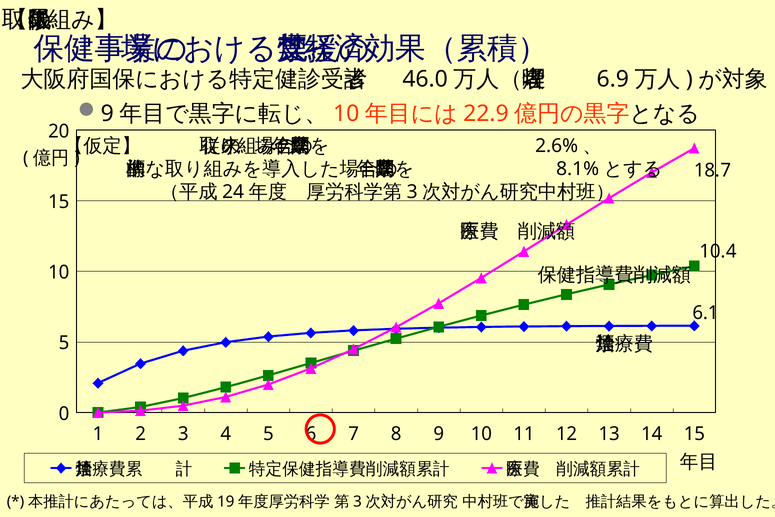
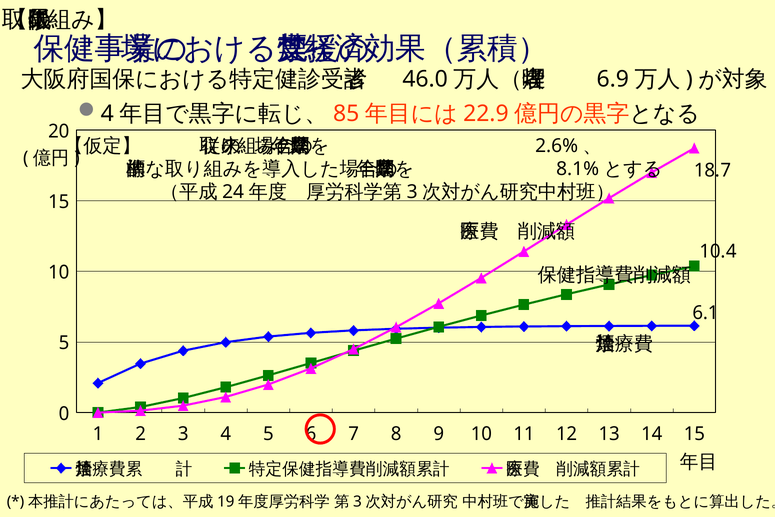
9 at (107, 114): 9 -> 4
10 at (346, 114): 10 -> 85
